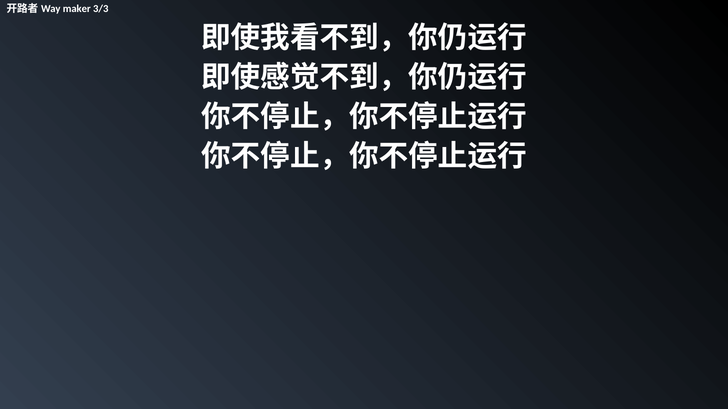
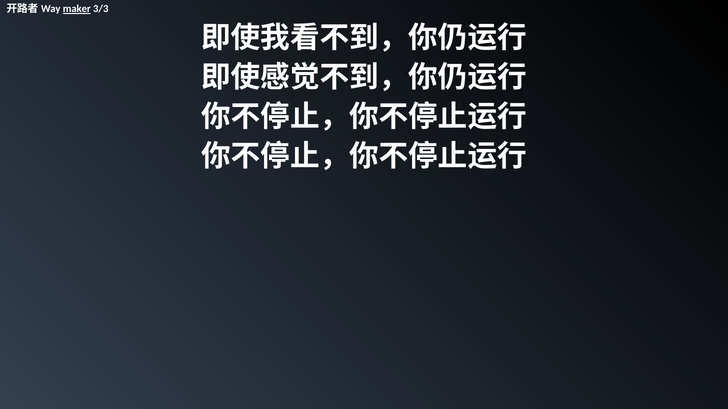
maker underline: none -> present
